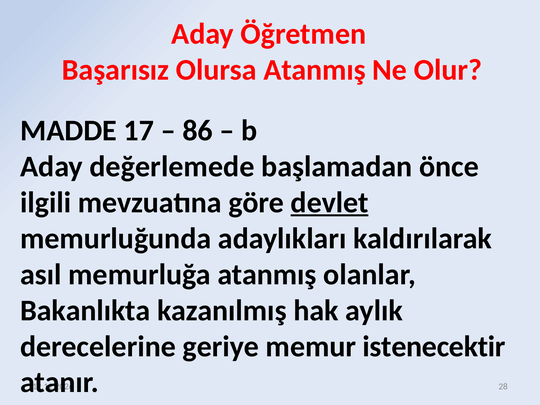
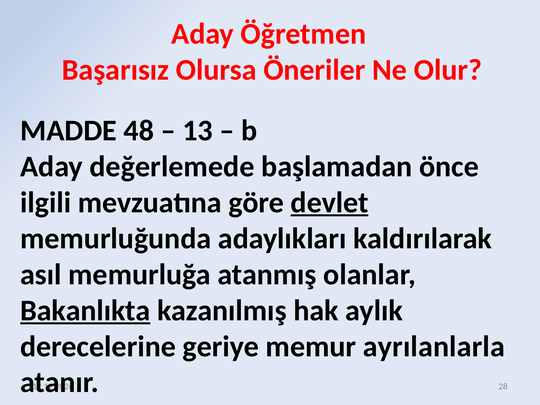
Olursa Atanmış: Atanmış -> Öneriler
17: 17 -> 48
86: 86 -> 13
Bakanlıkta underline: none -> present
istenecektir: istenecektir -> ayrılanlarla
